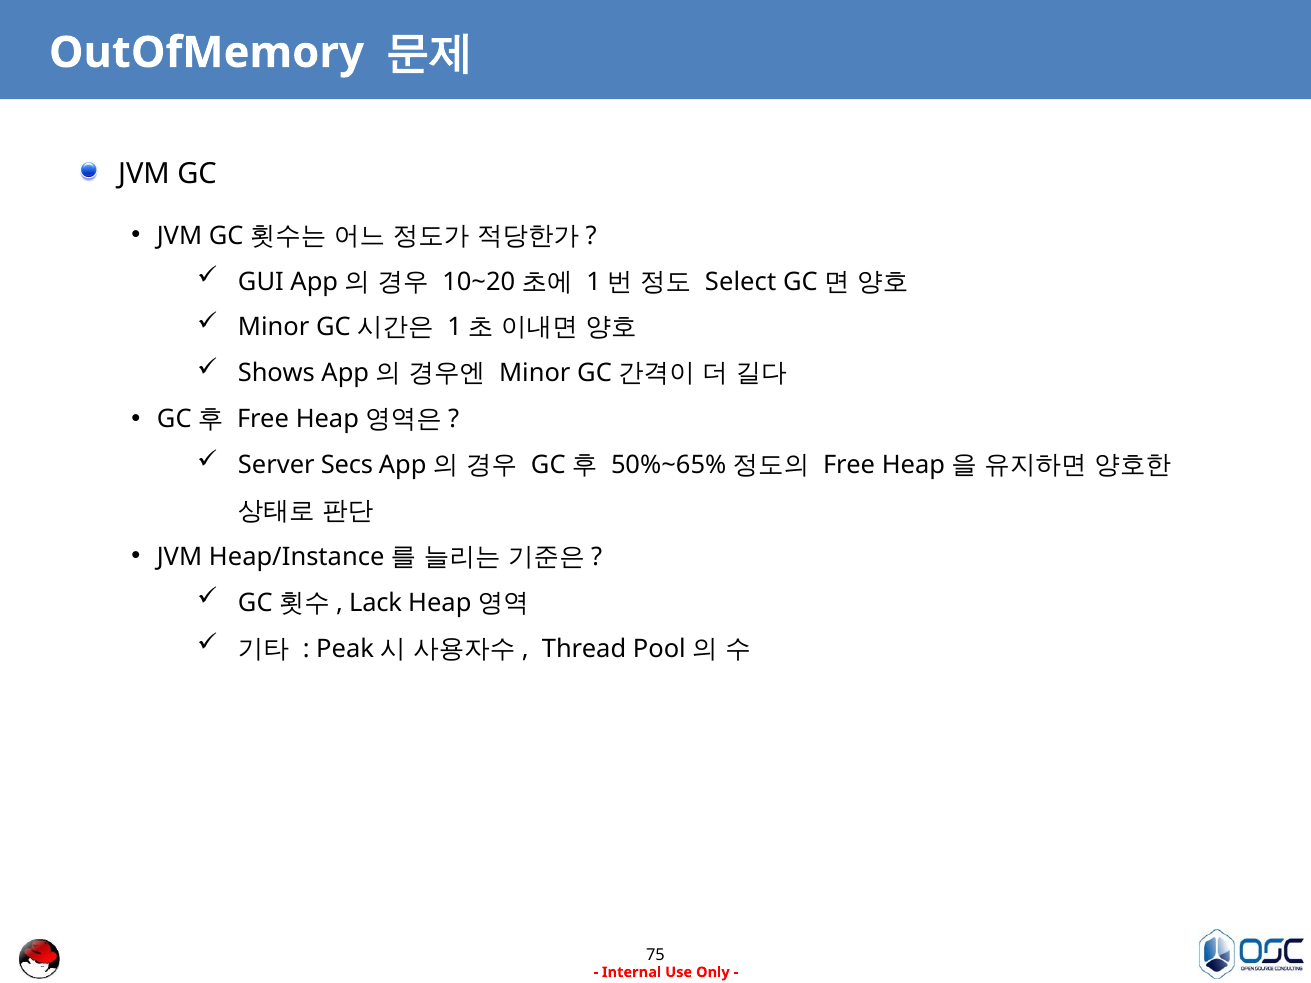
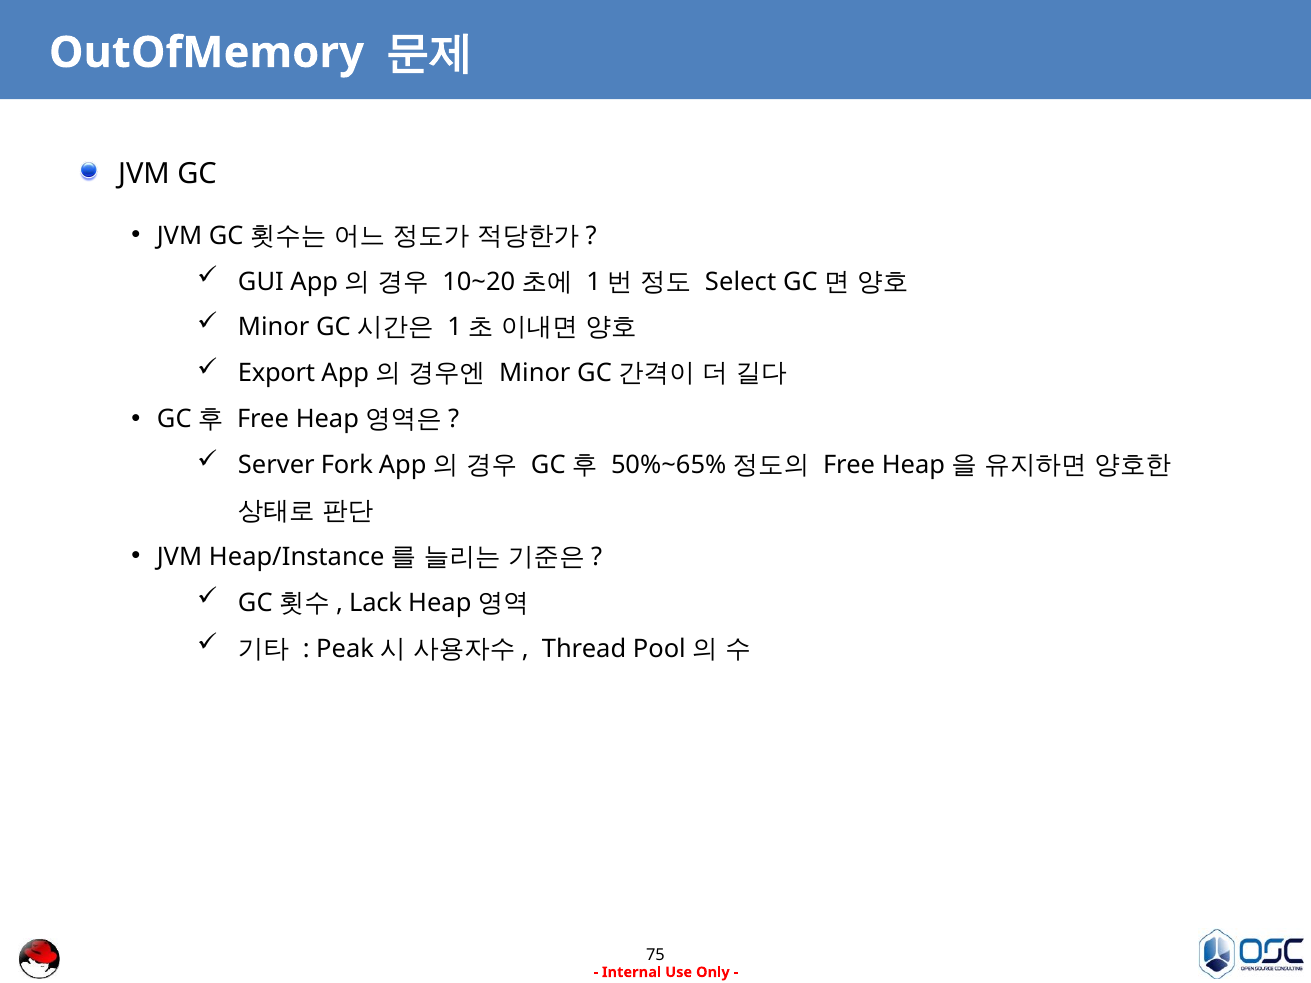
Shows: Shows -> Export
Secs: Secs -> Fork
